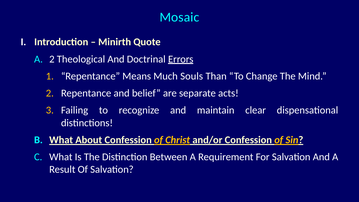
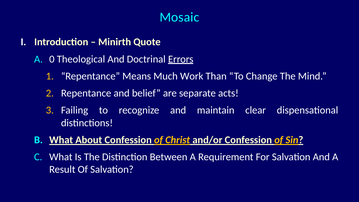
A 2: 2 -> 0
Souls: Souls -> Work
